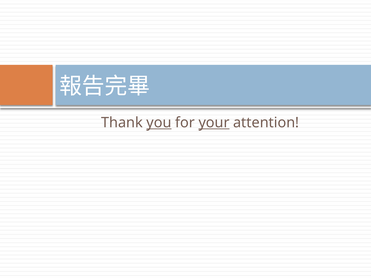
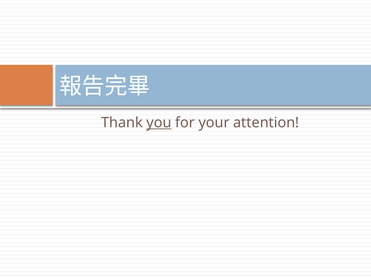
your underline: present -> none
